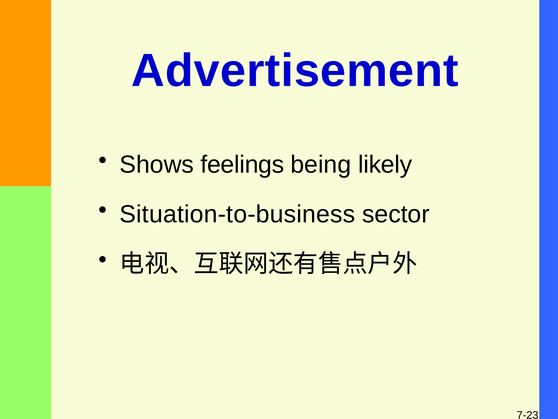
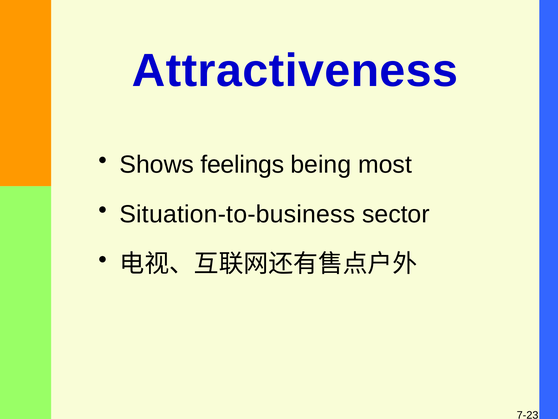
Advertisement: Advertisement -> Attractiveness
likely: likely -> most
